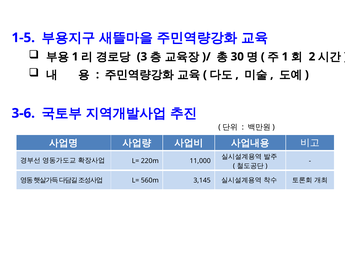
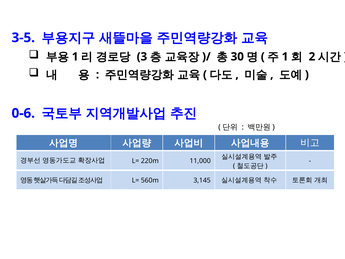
1-5: 1-5 -> 3-5
3-6: 3-6 -> 0-6
